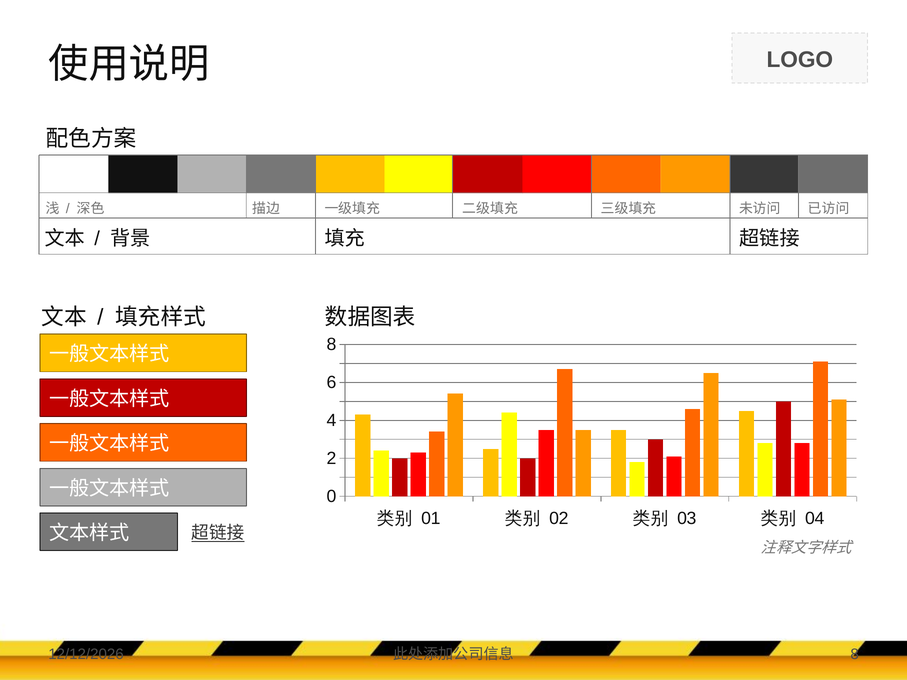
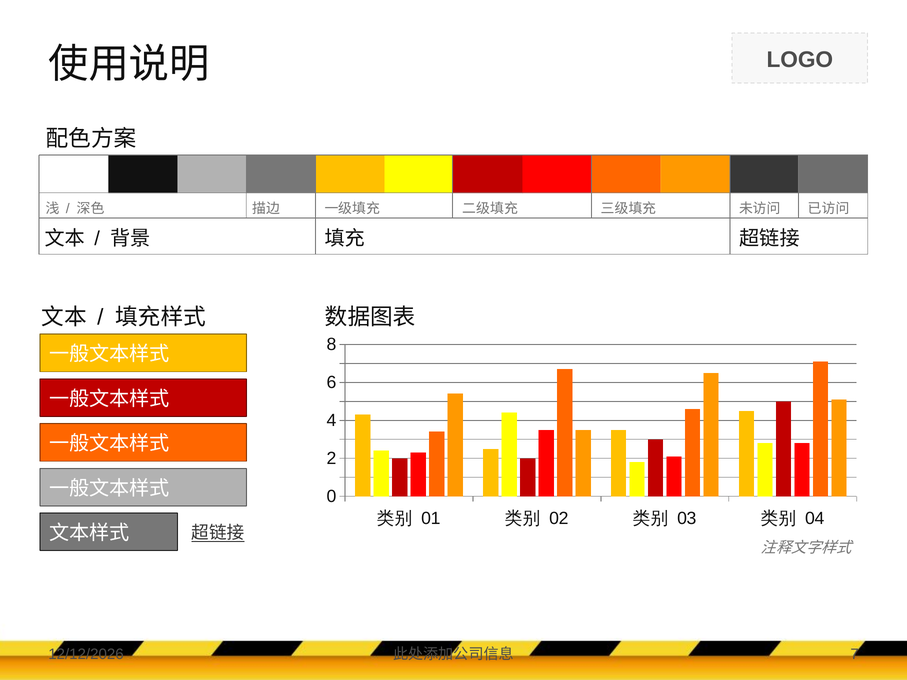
8 at (855, 654): 8 -> 7
